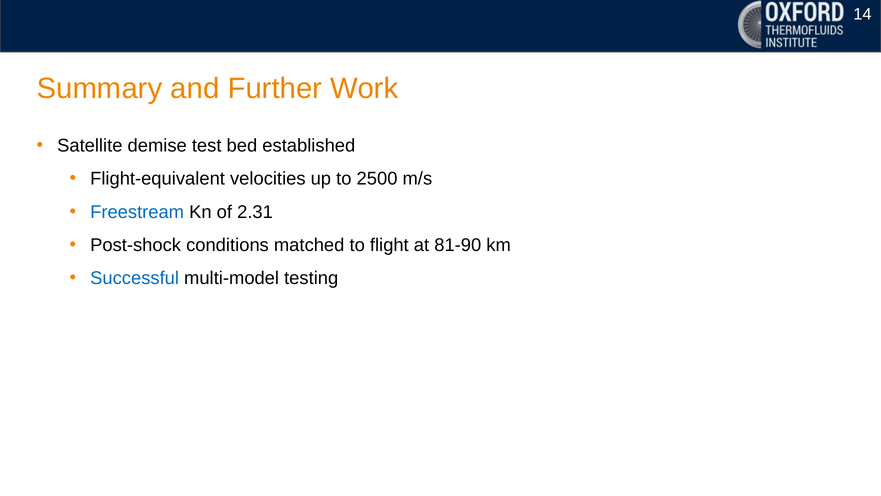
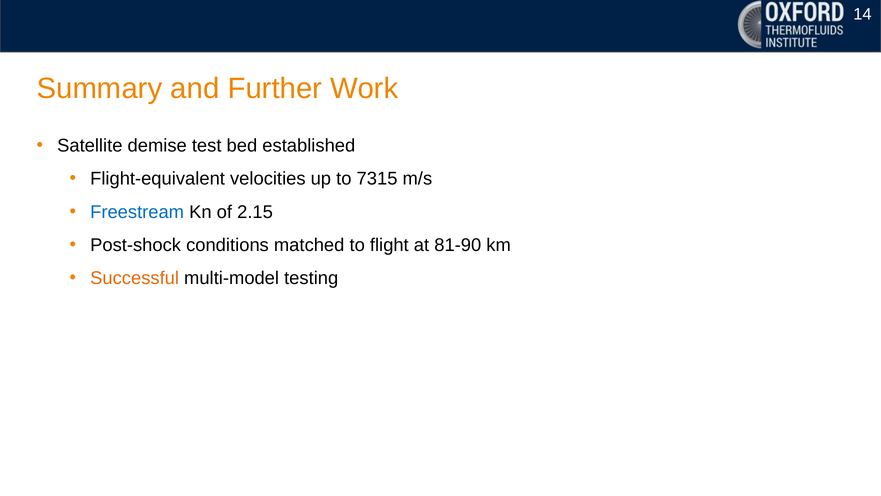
2500: 2500 -> 7315
2.31: 2.31 -> 2.15
Successful colour: blue -> orange
